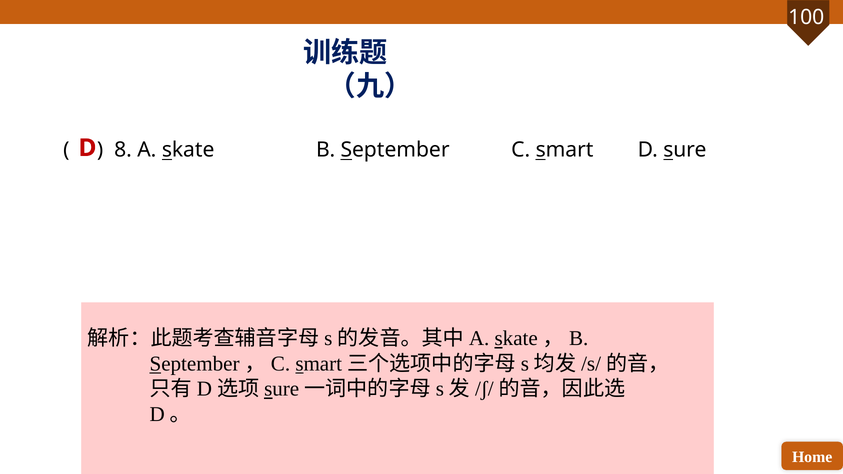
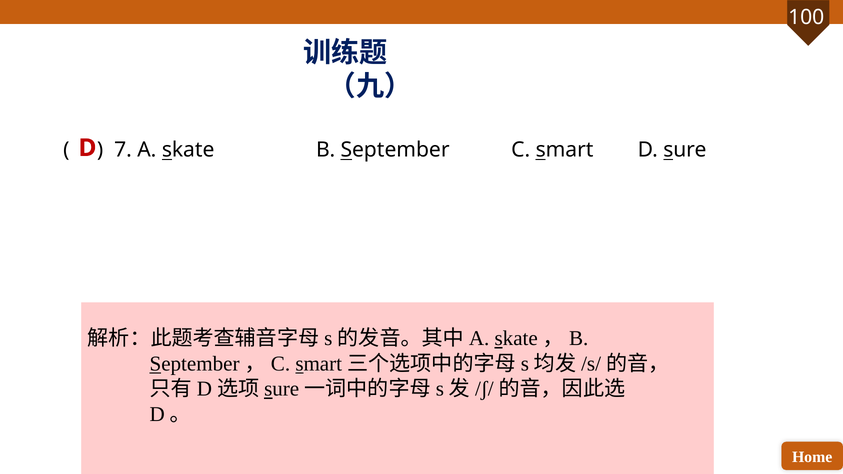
8: 8 -> 7
